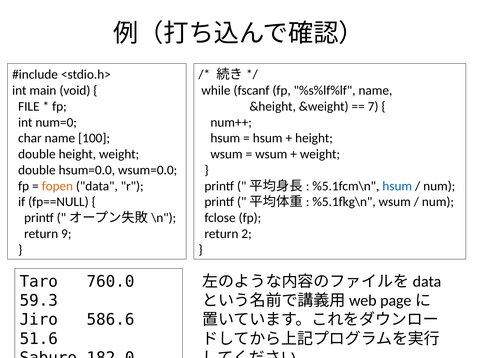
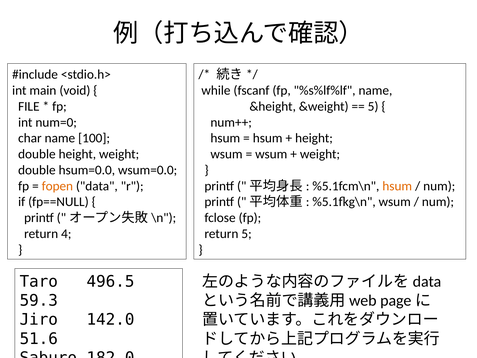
7 at (373, 106): 7 -> 5
hsum at (397, 186) colour: blue -> orange
9: 9 -> 4
return 2: 2 -> 5
760.0: 760.0 -> 496.5
586.6: 586.6 -> 142.0
